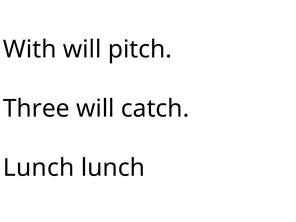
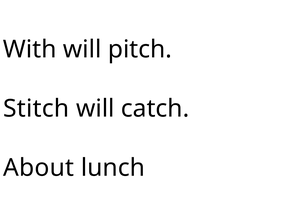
Three: Three -> Stitch
Lunch at (39, 168): Lunch -> About
